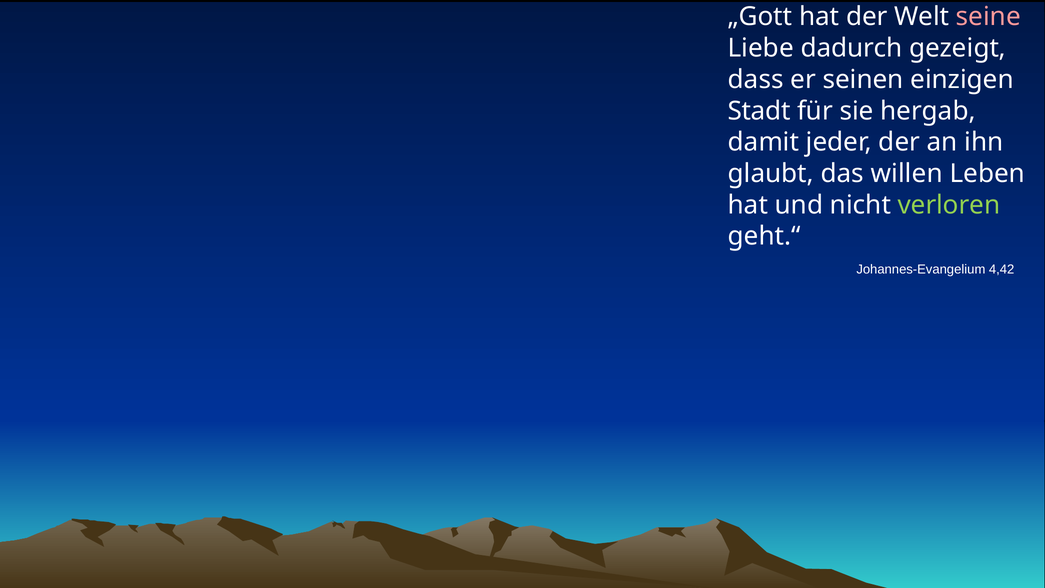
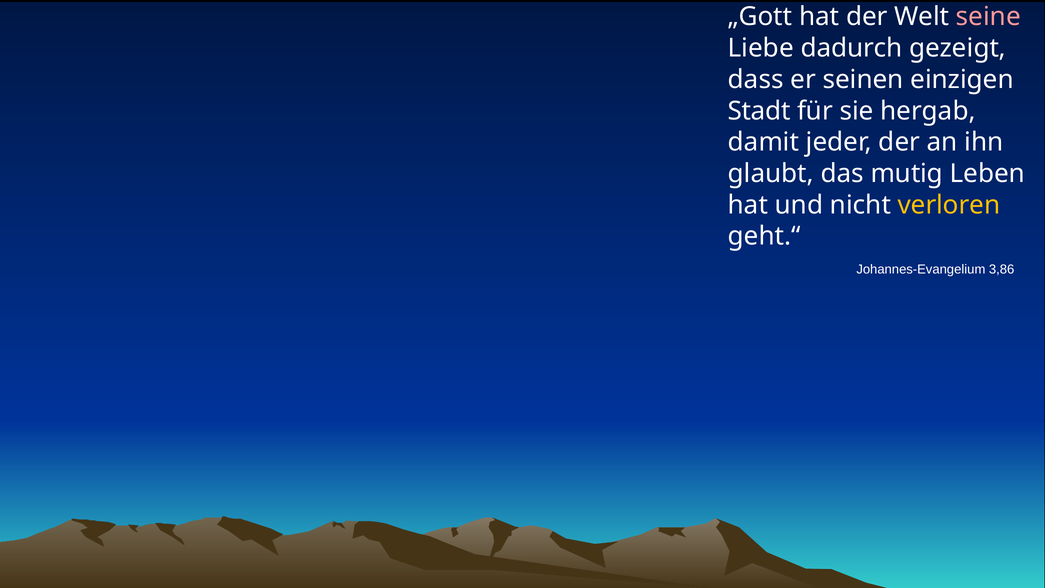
willen: willen -> mutig
verloren colour: light green -> yellow
4,42: 4,42 -> 3,86
